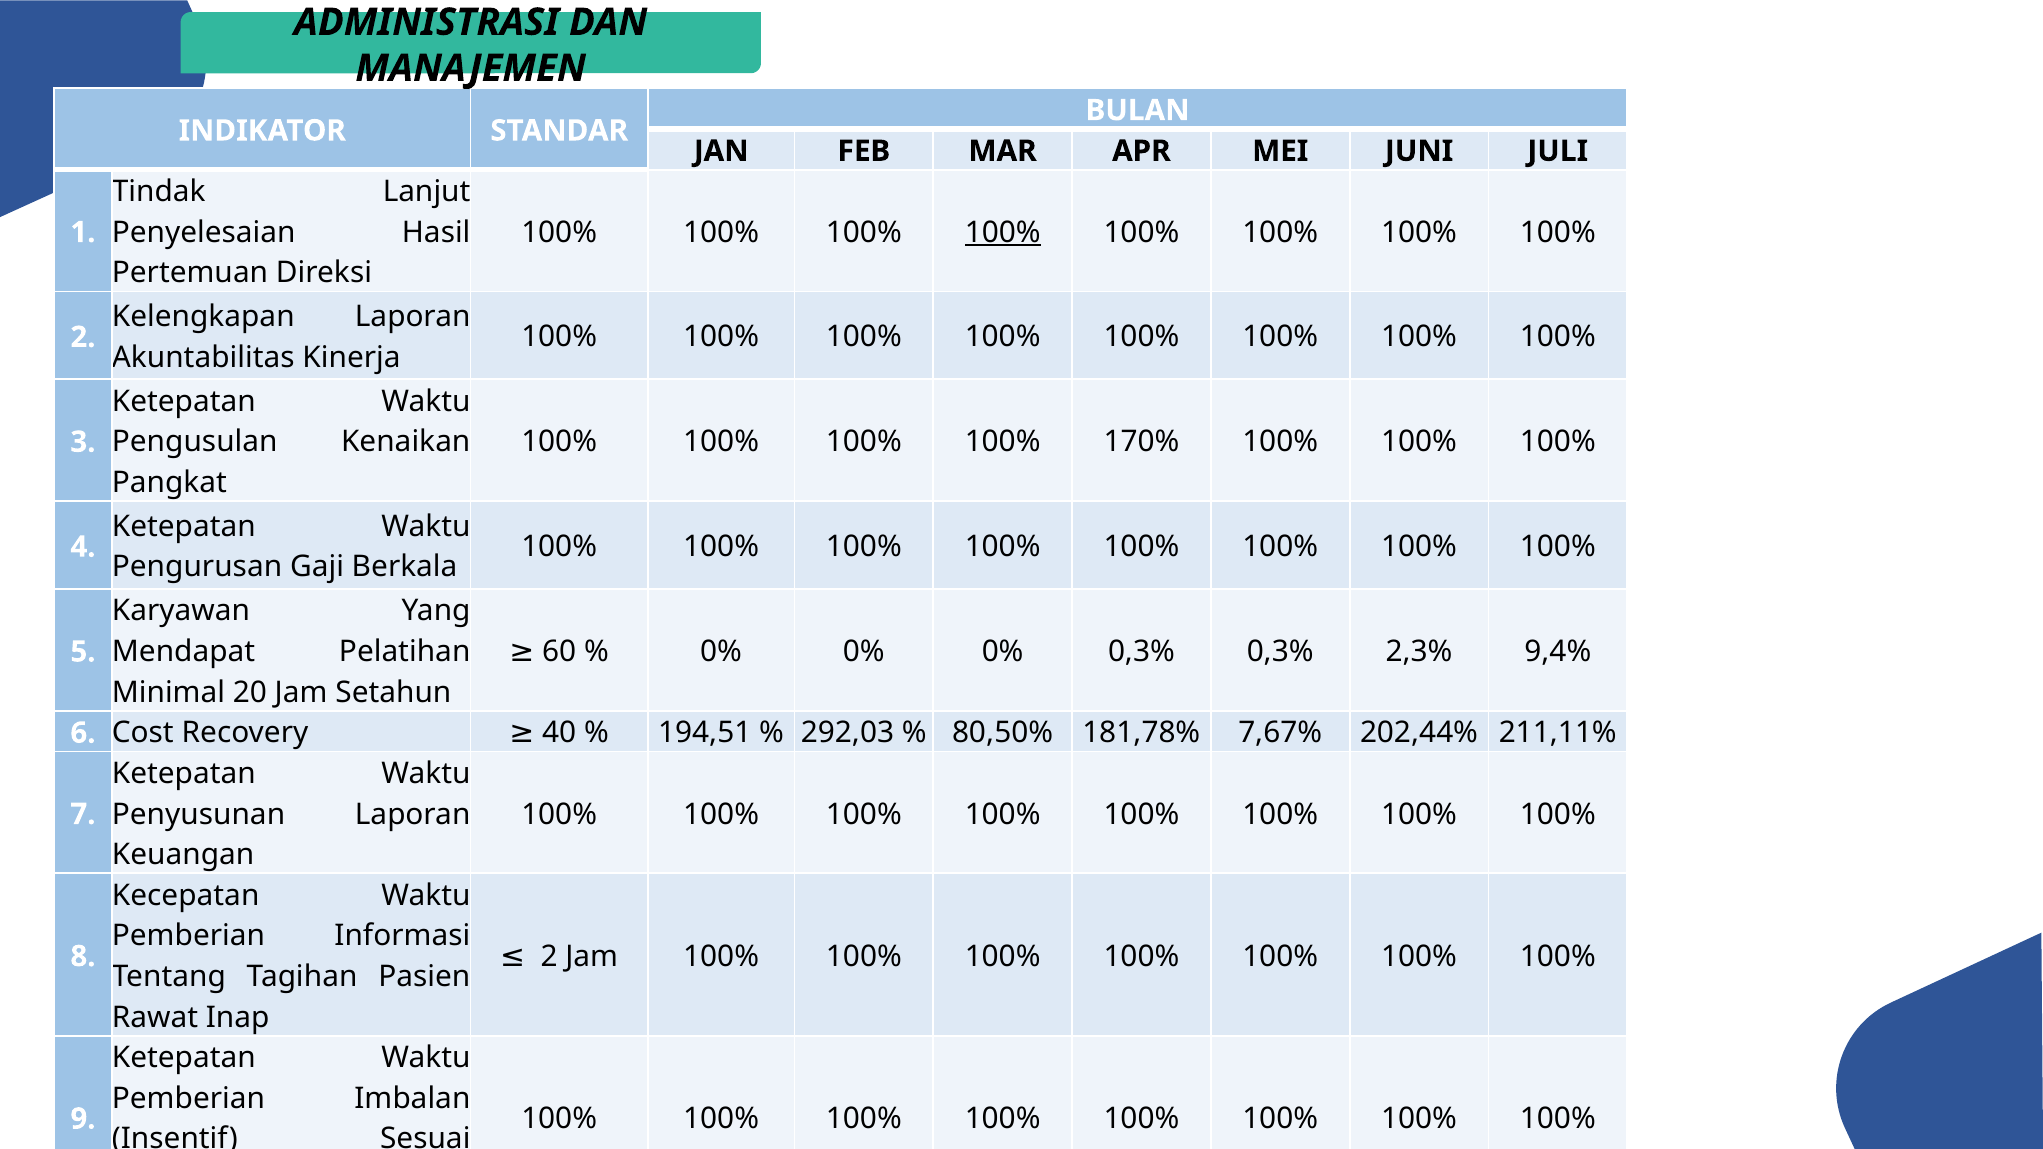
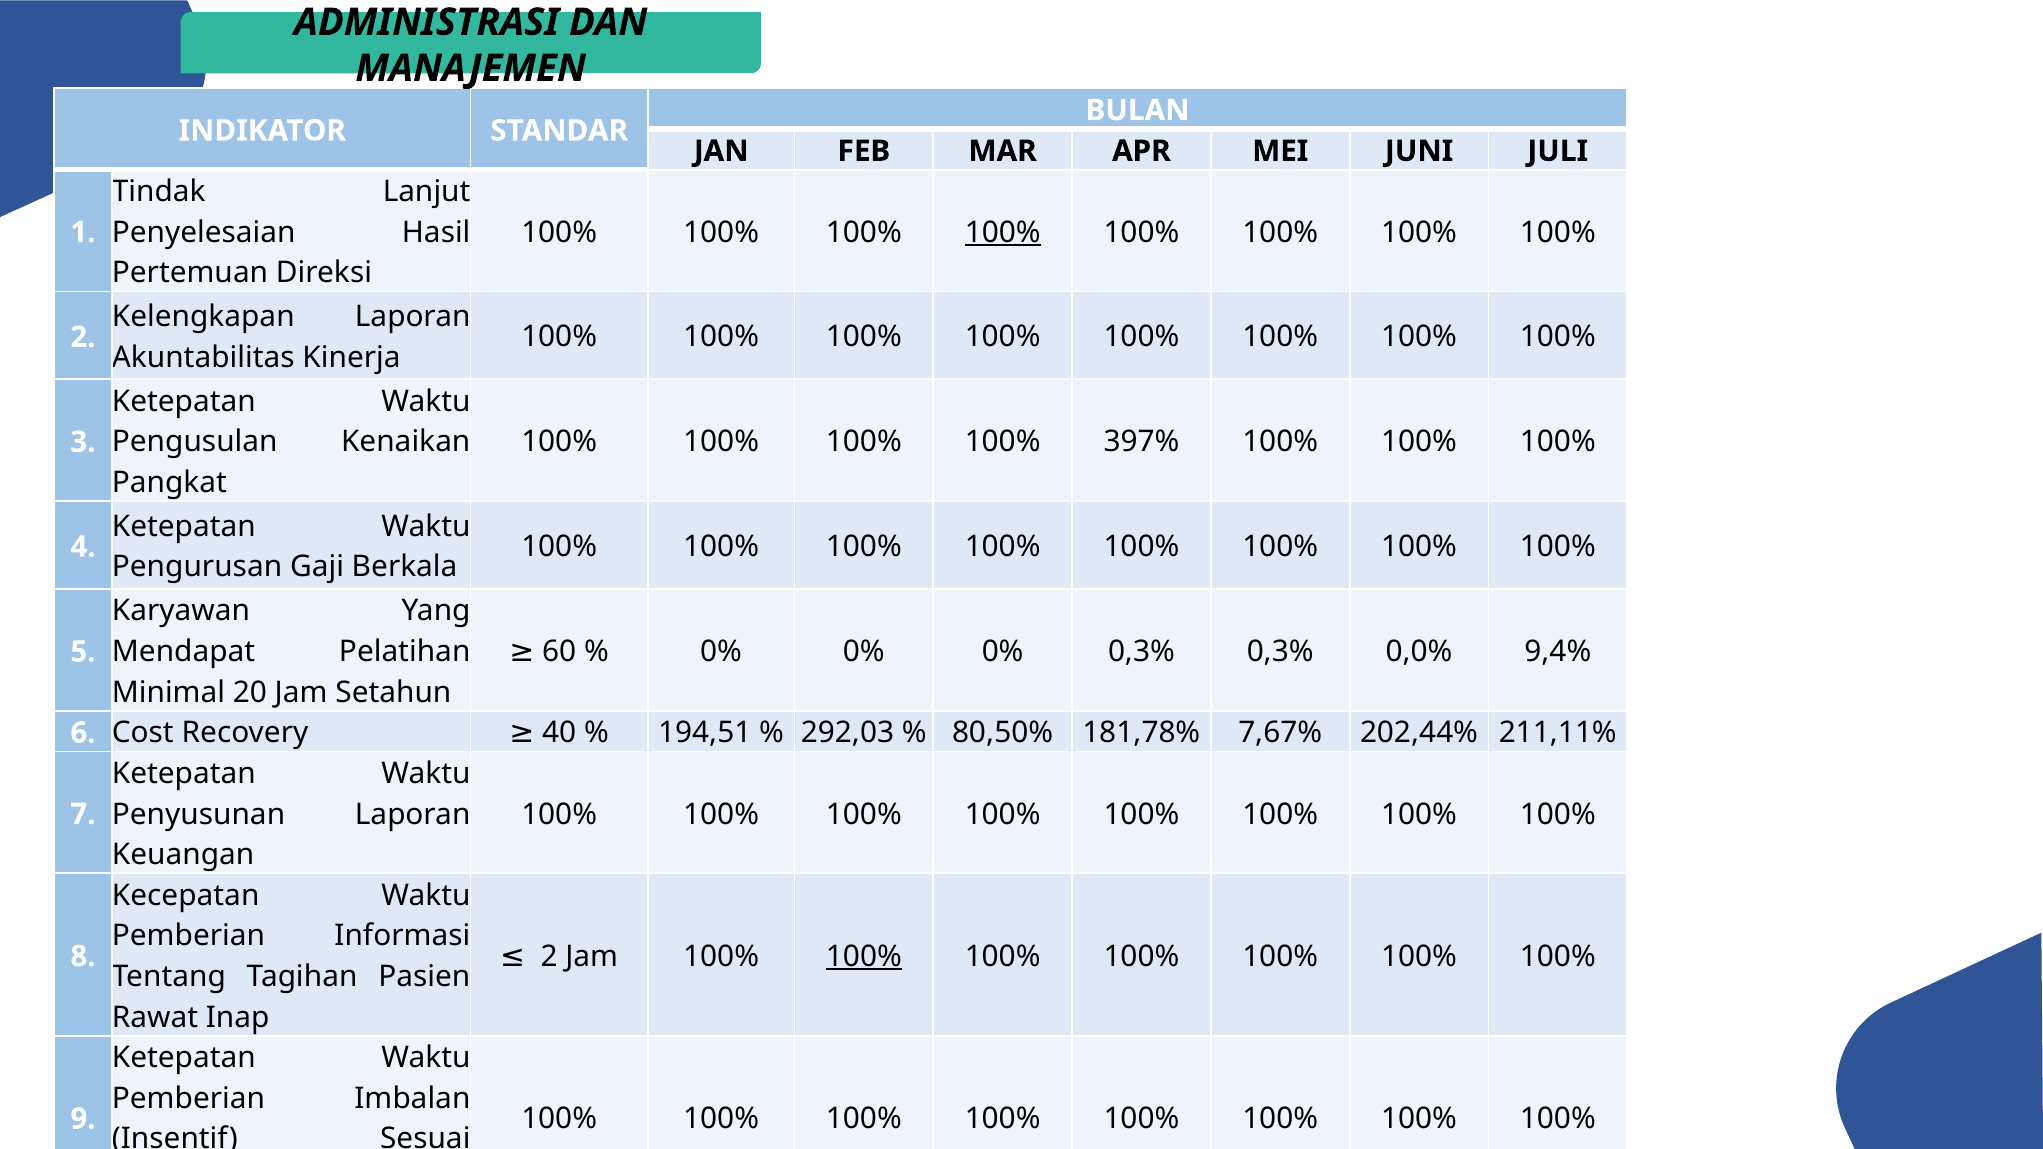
170%: 170% -> 397%
2,3%: 2,3% -> 0,0%
100% at (864, 956) underline: none -> present
